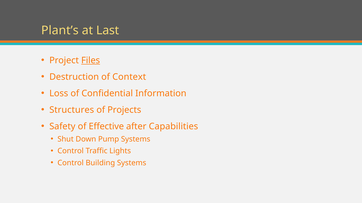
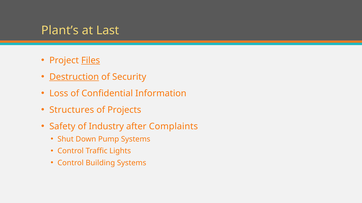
Destruction underline: none -> present
Context: Context -> Security
Effective: Effective -> Industry
Capabilities: Capabilities -> Complaints
